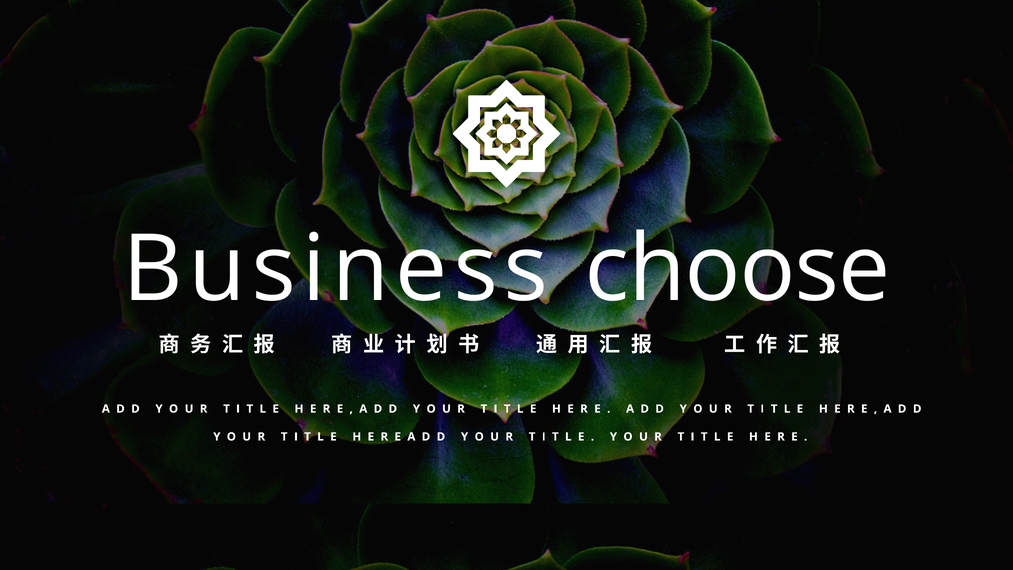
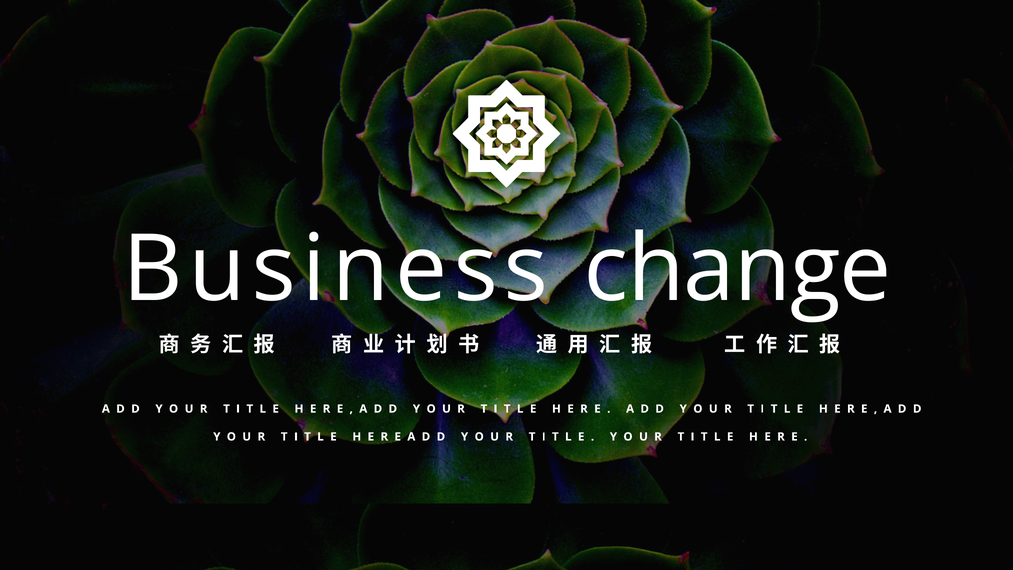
choose: choose -> change
